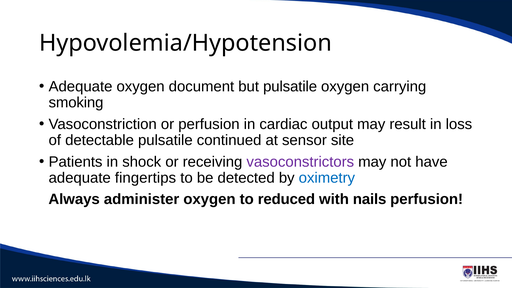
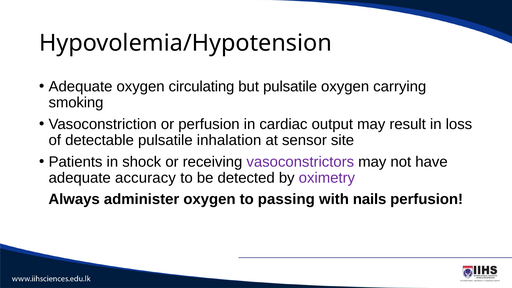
document: document -> circulating
continued: continued -> inhalation
fingertips: fingertips -> accuracy
oximetry colour: blue -> purple
reduced: reduced -> passing
